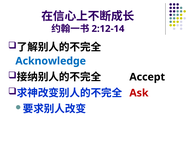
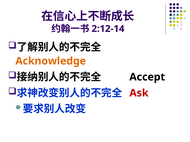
Acknowledge colour: blue -> orange
